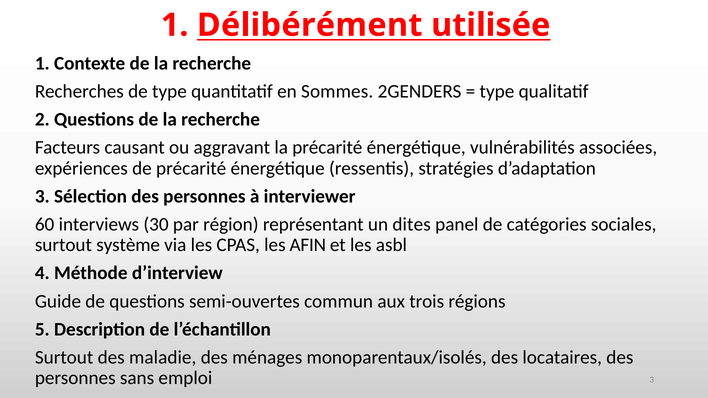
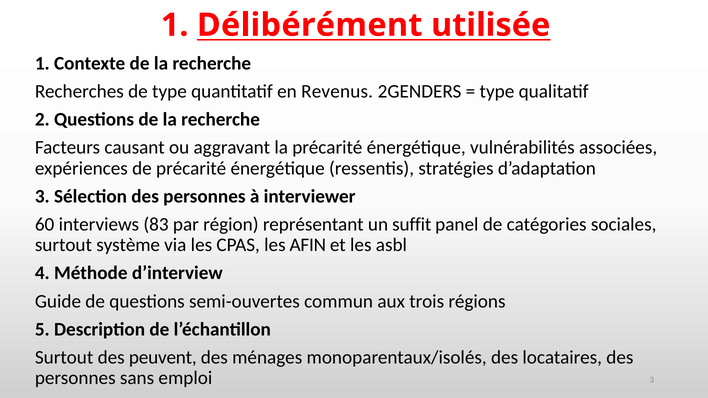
Sommes: Sommes -> Revenus
30: 30 -> 83
dites: dites -> suffit
maladie: maladie -> peuvent
